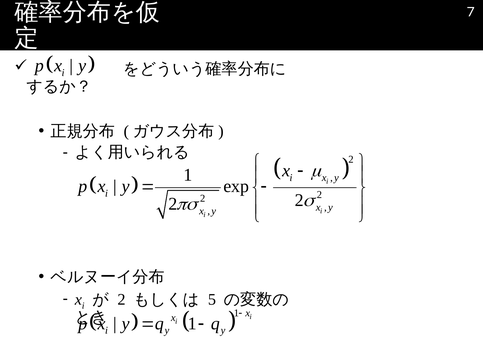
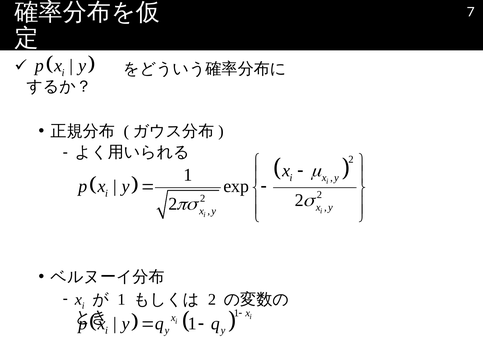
2 at (121, 299): 2 -> 1
5 at (212, 299): 5 -> 2
